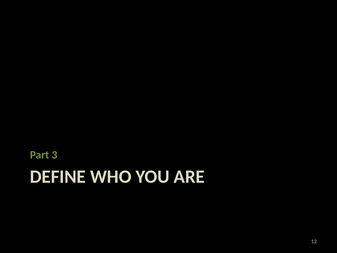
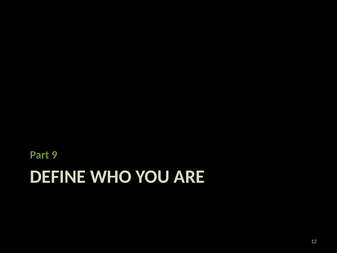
3: 3 -> 9
